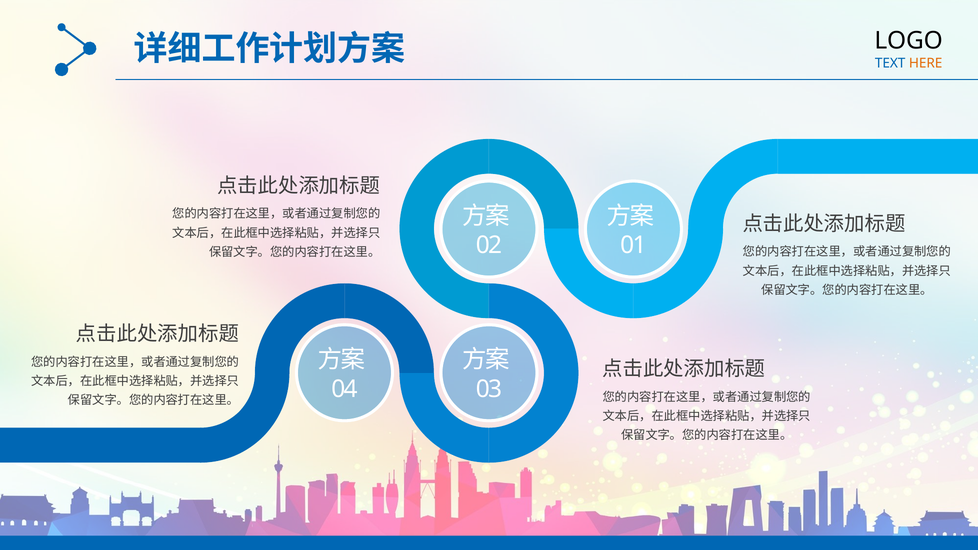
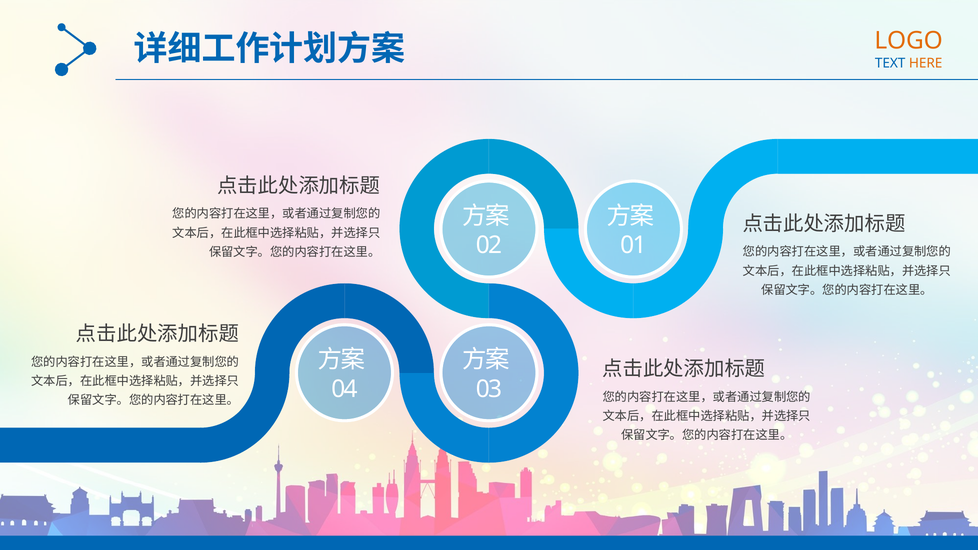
LOGO colour: black -> orange
